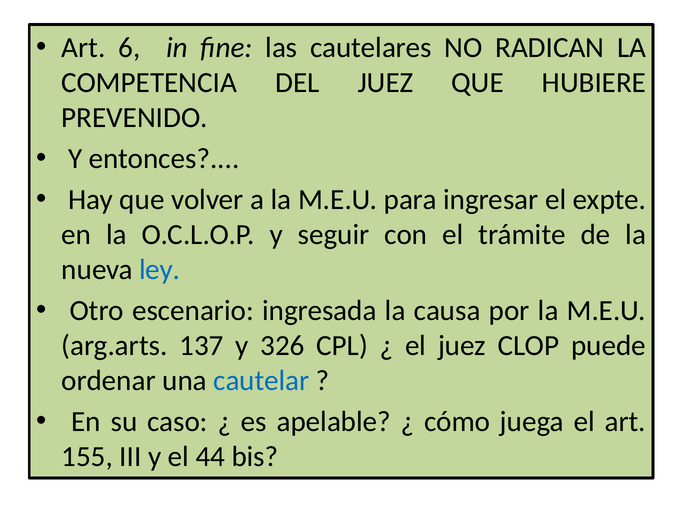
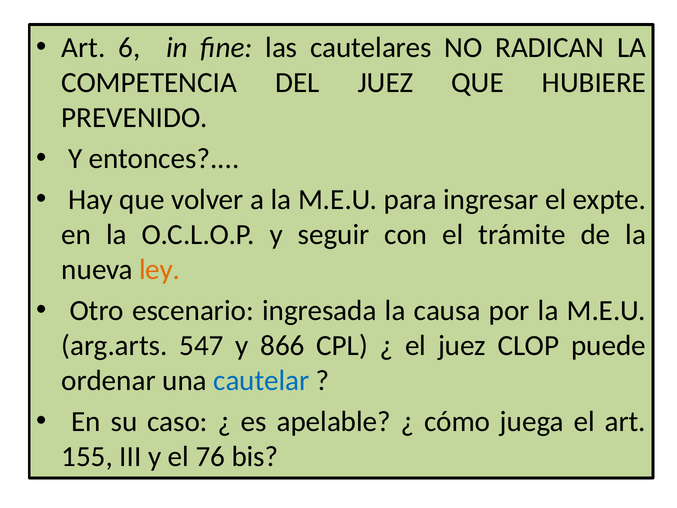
ley colour: blue -> orange
137: 137 -> 547
326: 326 -> 866
44: 44 -> 76
